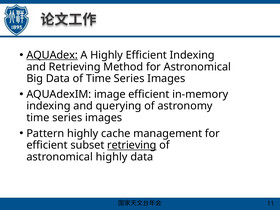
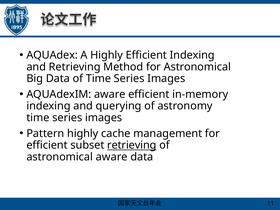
AQUAdex underline: present -> none
AQUAdexIM image: image -> aware
astronomical highly: highly -> aware
